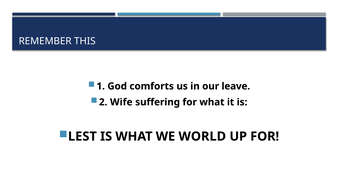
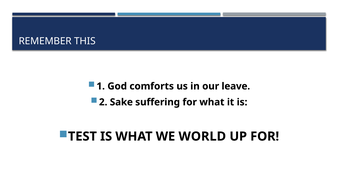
Wife: Wife -> Sake
LEST: LEST -> TEST
